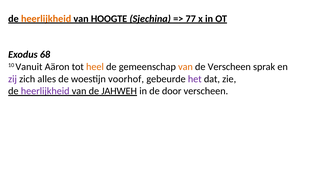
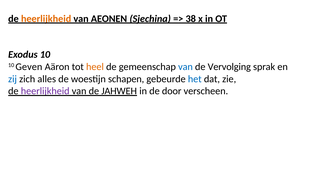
HOOGTE: HOOGTE -> AEONEN
77: 77 -> 38
Exodus 68: 68 -> 10
Vanuit: Vanuit -> Geven
van at (185, 67) colour: orange -> blue
de Verscheen: Verscheen -> Vervolging
zij colour: purple -> blue
voorhof: voorhof -> schapen
het colour: purple -> blue
